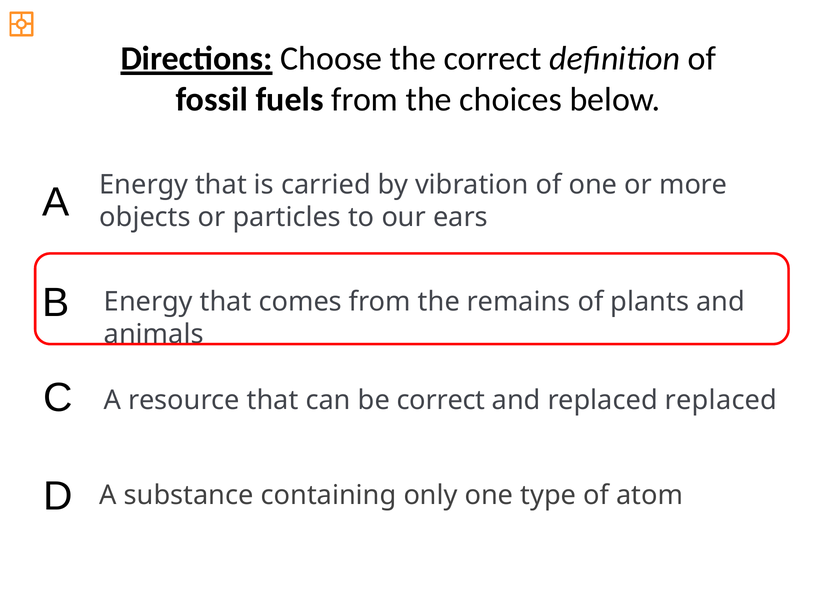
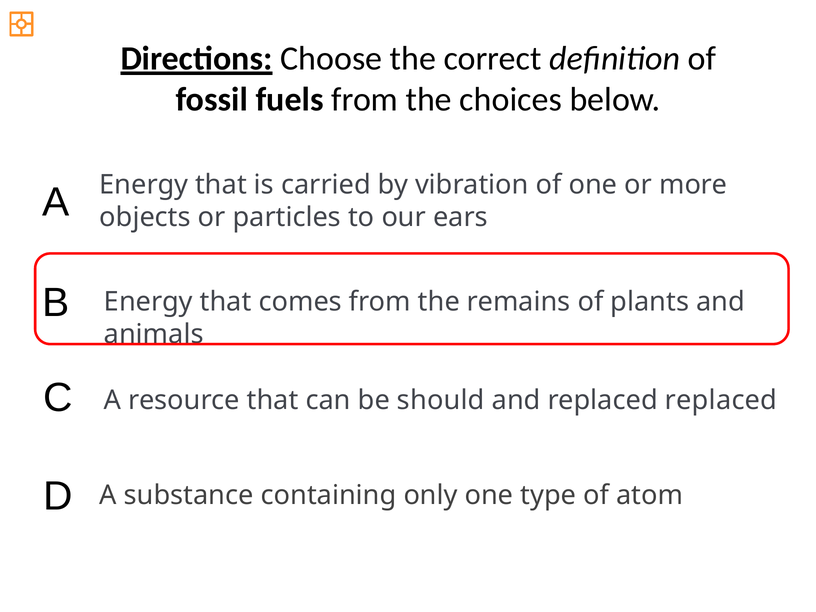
be correct: correct -> should
